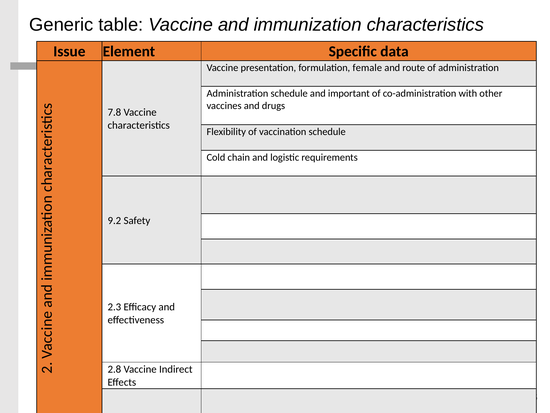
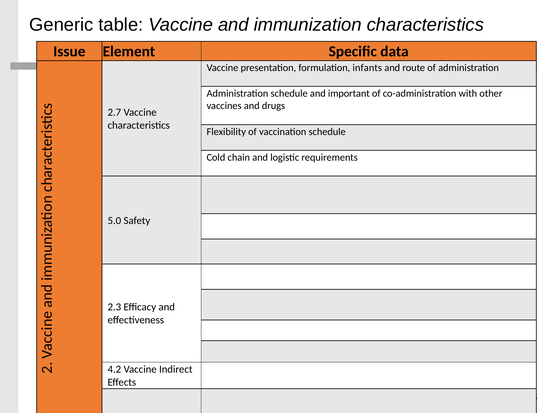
female: female -> infants
7.8: 7.8 -> 2.7
9.2: 9.2 -> 5.0
2.8: 2.8 -> 4.2
